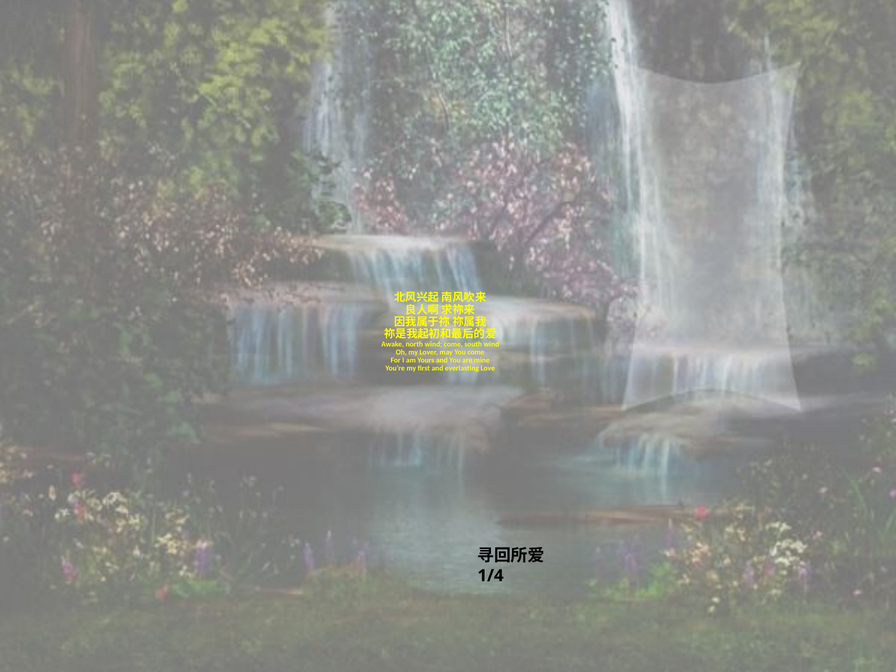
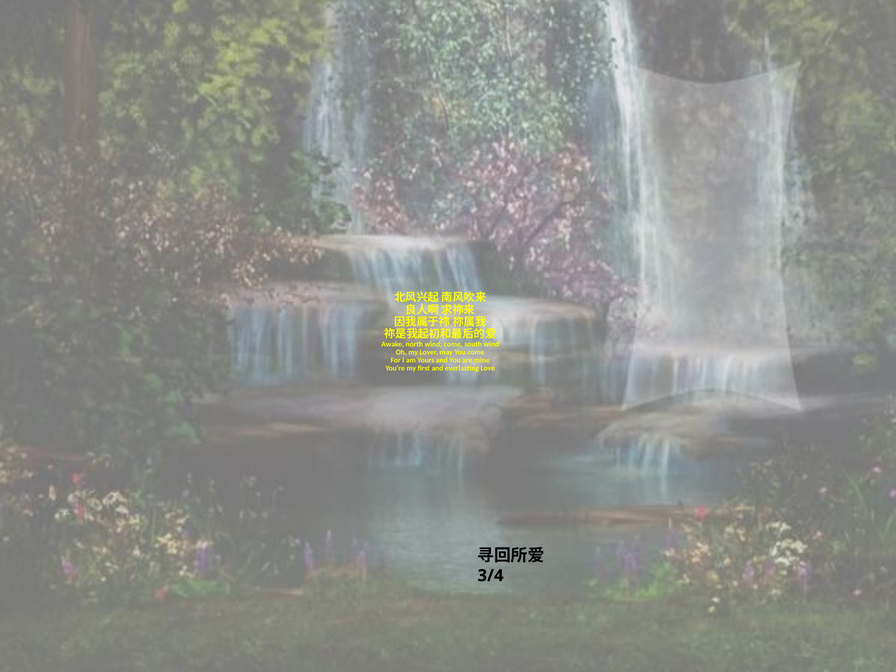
1/4: 1/4 -> 3/4
